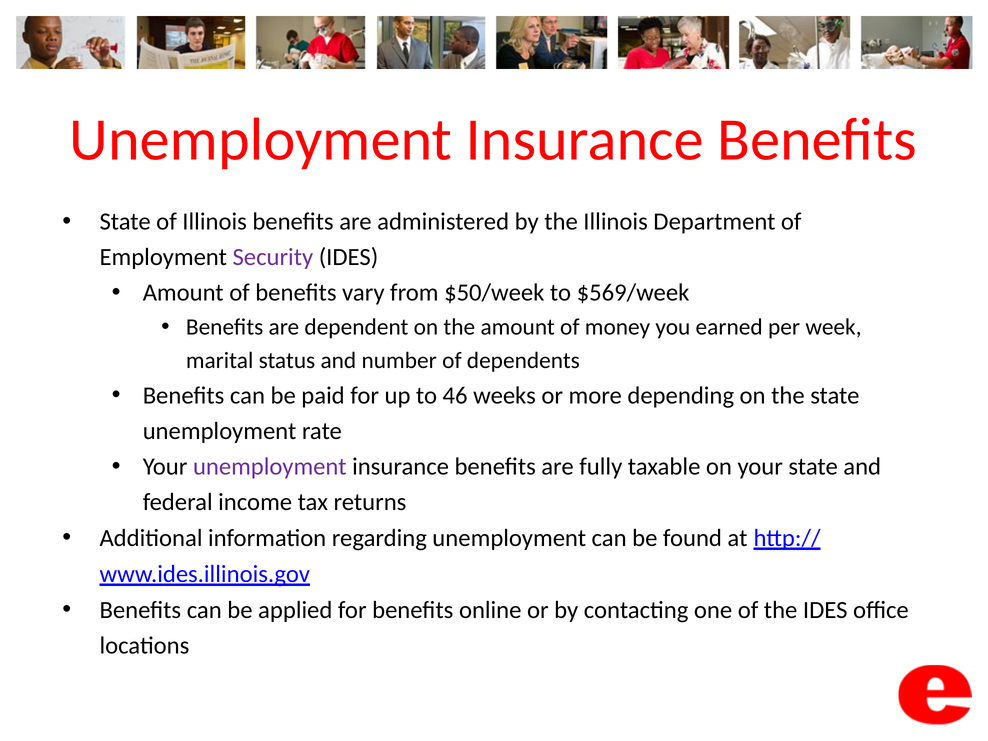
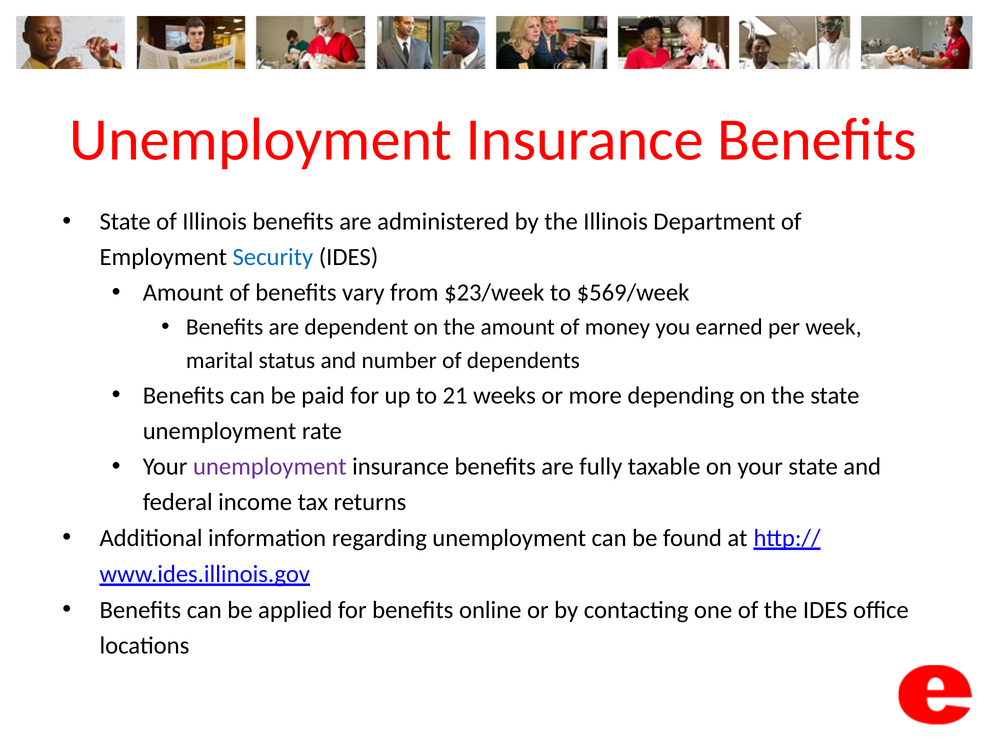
Security colour: purple -> blue
$50/week: $50/week -> $23/week
46: 46 -> 21
